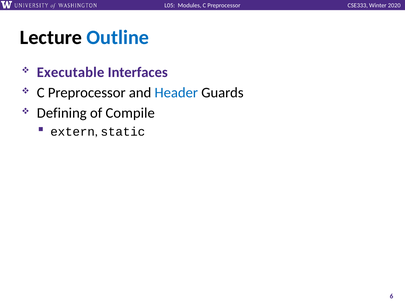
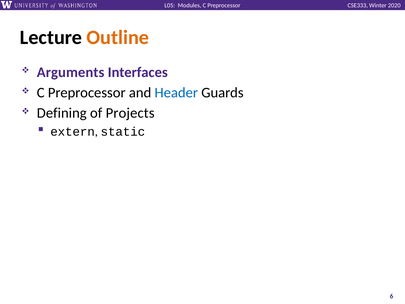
Outline colour: blue -> orange
Executable: Executable -> Arguments
Compile: Compile -> Projects
